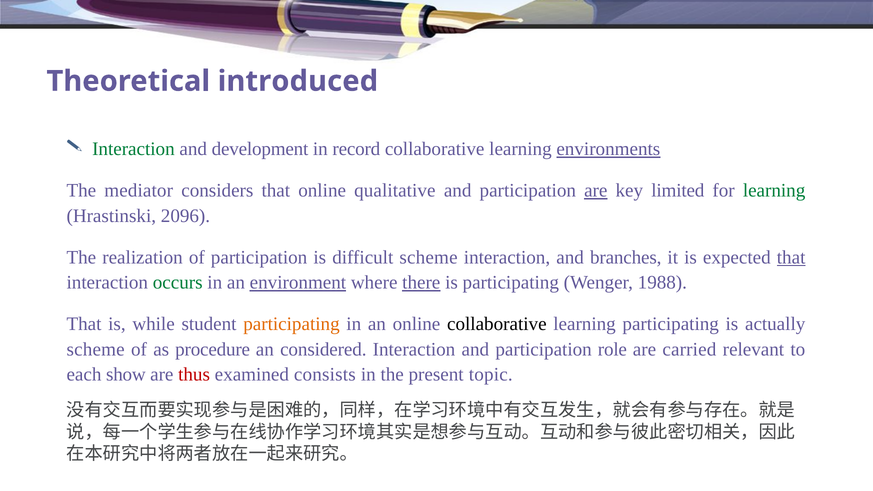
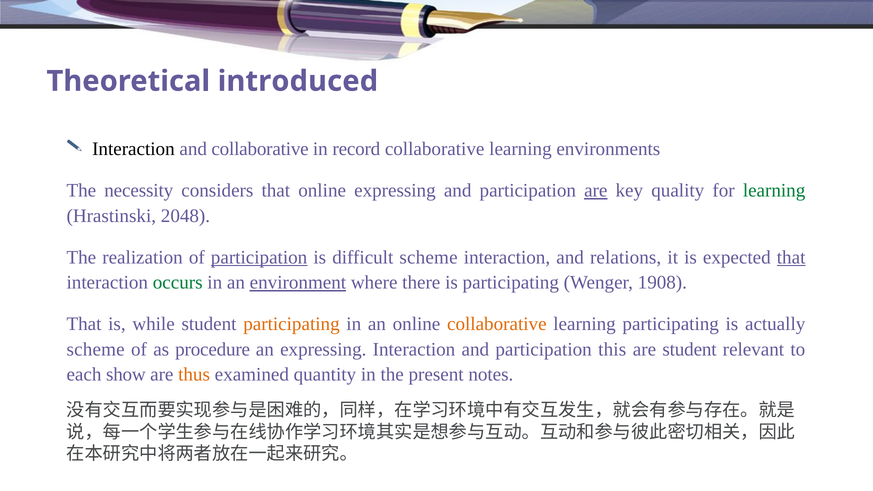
Interaction at (133, 149) colour: green -> black
and development: development -> collaborative
environments underline: present -> none
mediator: mediator -> necessity
online qualitative: qualitative -> expressing
limited: limited -> quality
2096: 2096 -> 2048
participation at (259, 257) underline: none -> present
branches: branches -> relations
there underline: present -> none
1988: 1988 -> 1908
collaborative at (497, 324) colour: black -> orange
an considered: considered -> expressing
role: role -> this
are carried: carried -> student
thus colour: red -> orange
consists: consists -> quantity
topic: topic -> notes
